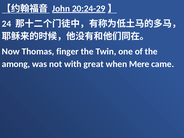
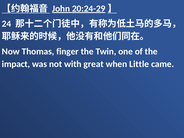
among: among -> impact
Mere: Mere -> Little
